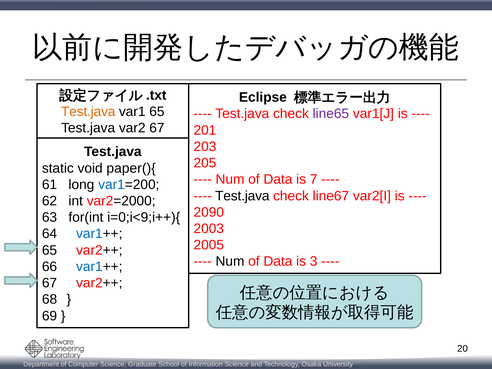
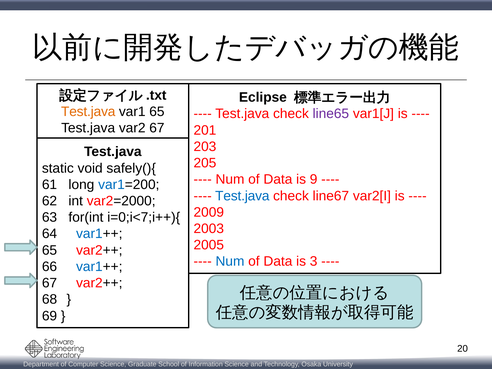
paper(){: paper(){ -> safely(){
7: 7 -> 9
Test.java at (242, 196) colour: black -> blue
2090: 2090 -> 2009
i=0;i<9;i++){: i=0;i<9;i++){ -> i=0;i<7;i++){
Num at (230, 261) colour: black -> blue
